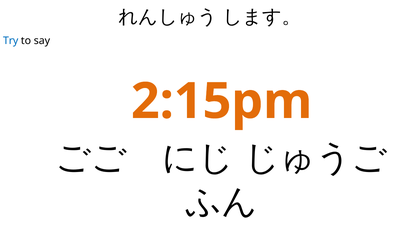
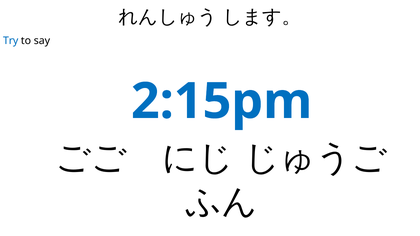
2:15pm colour: orange -> blue
